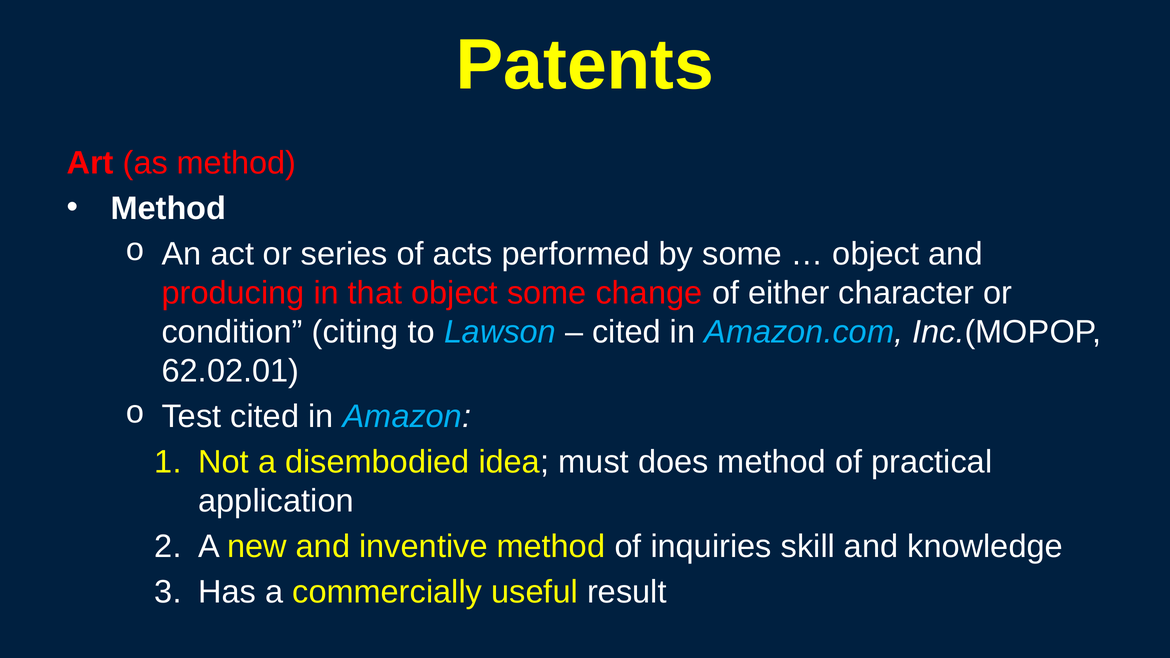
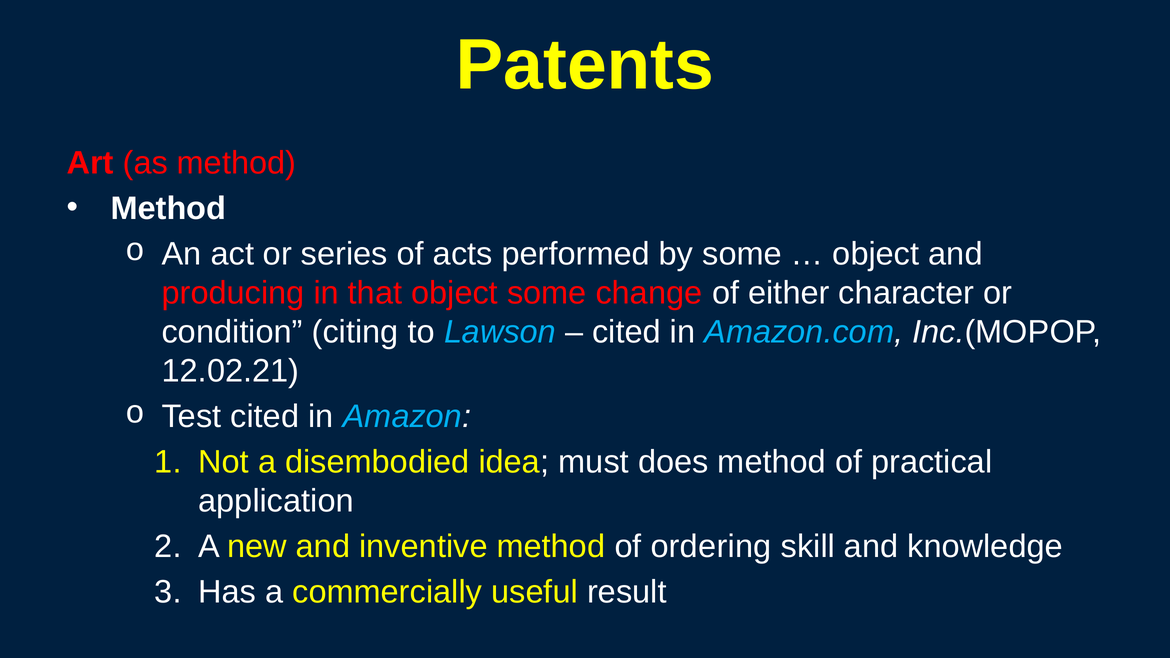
62.02.01: 62.02.01 -> 12.02.21
inquiries: inquiries -> ordering
